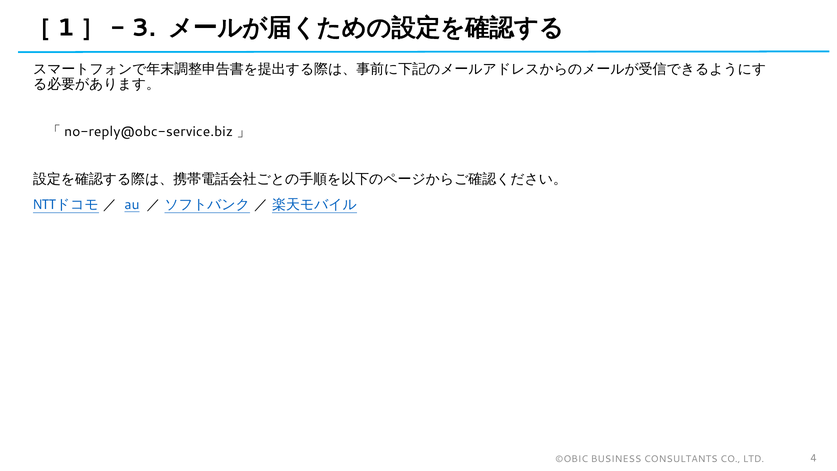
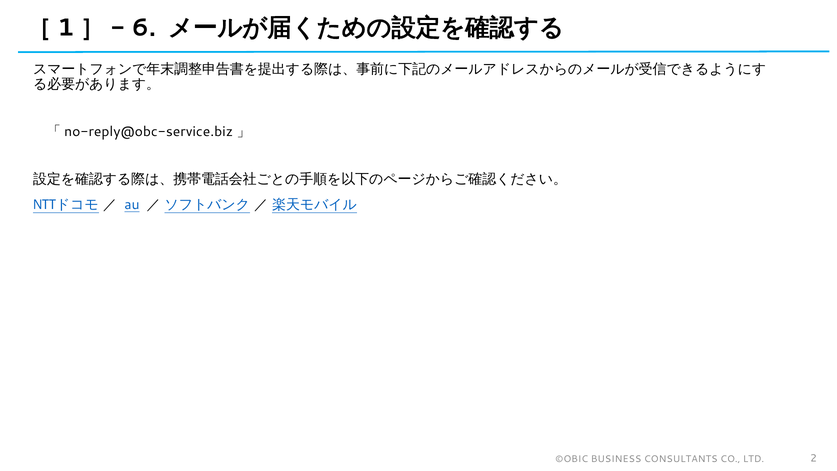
3: 3 -> 6
4: 4 -> 2
